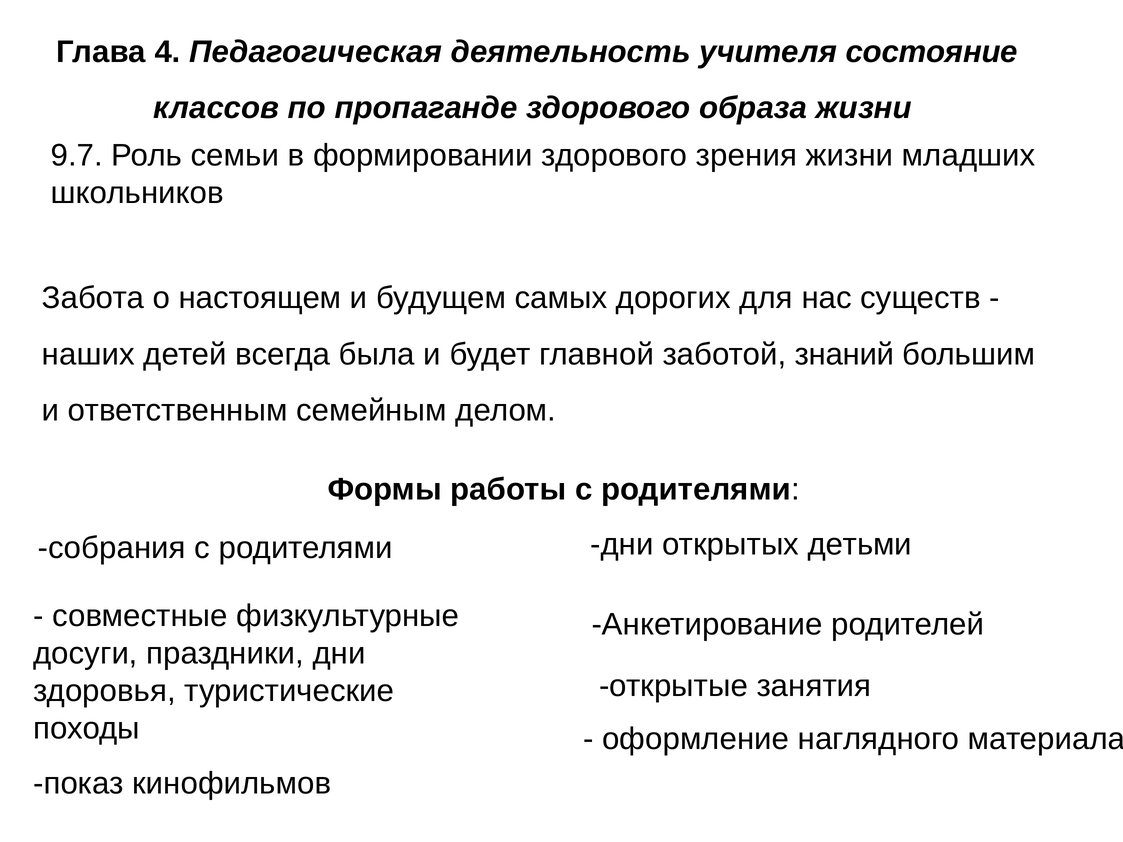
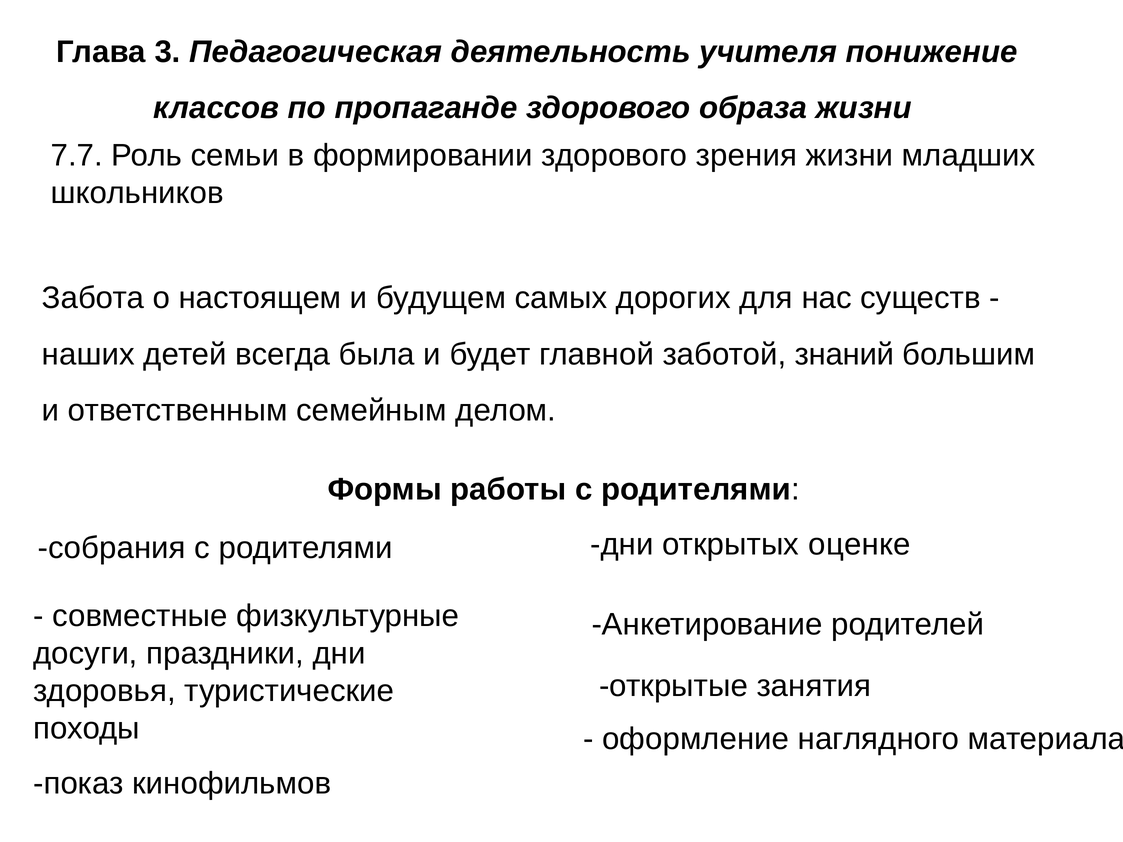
4: 4 -> 3
состояние: состояние -> понижение
9.7: 9.7 -> 7.7
детьми: детьми -> оценке
